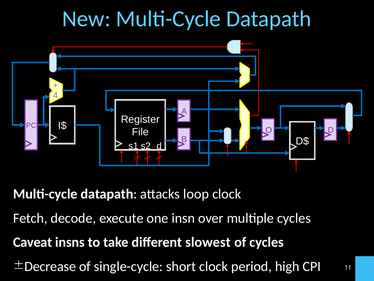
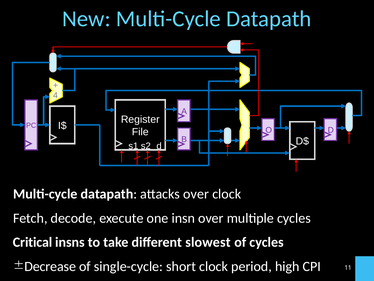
attacks loop: loop -> over
Caveat: Caveat -> Critical
